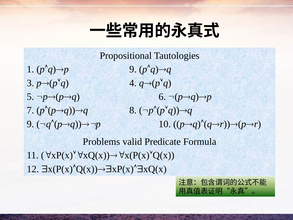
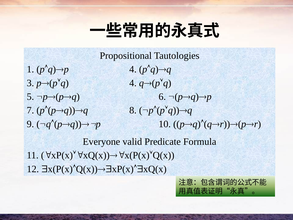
9 at (133, 69): 9 -> 4
Problems: Problems -> Everyone
